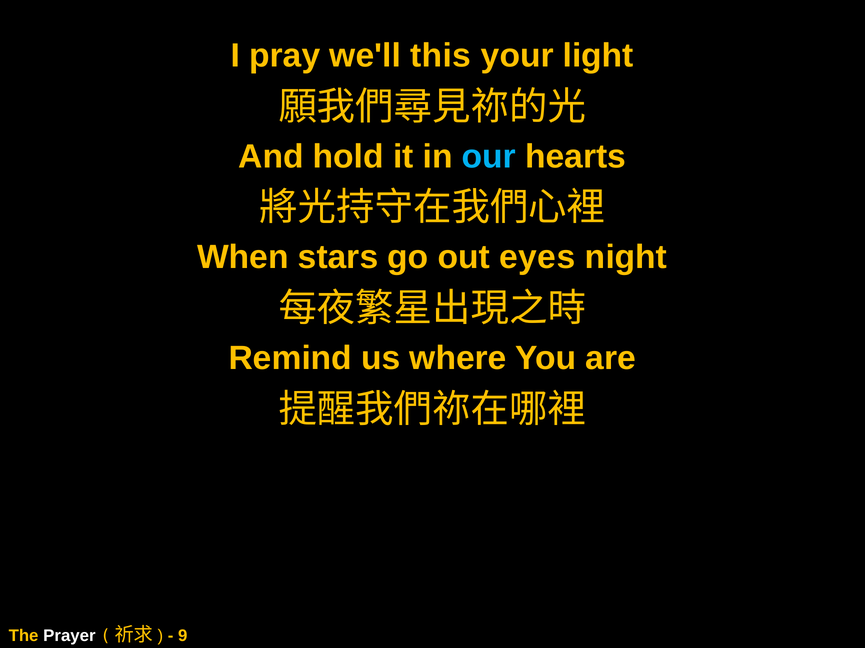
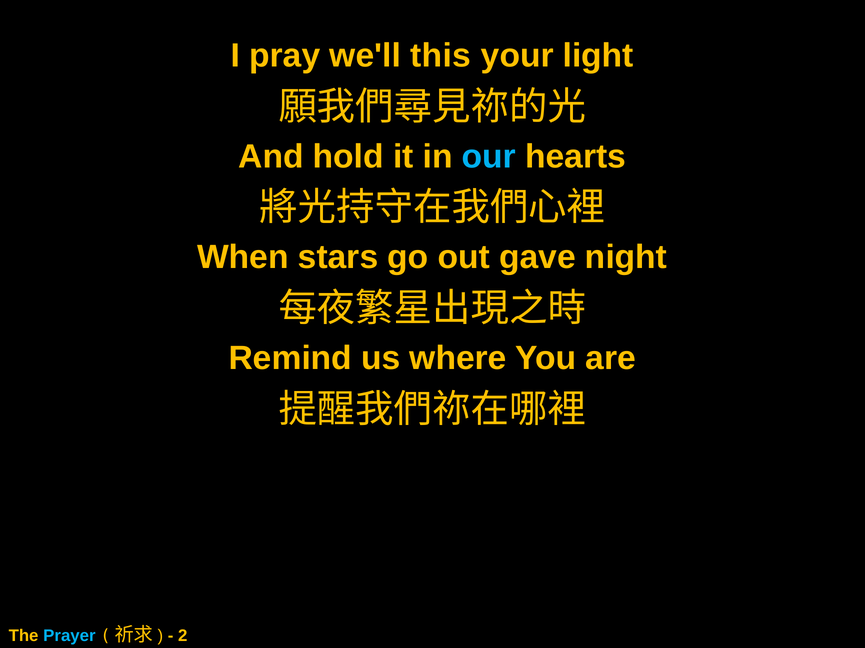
eyes: eyes -> gave
Prayer colour: white -> light blue
9: 9 -> 2
